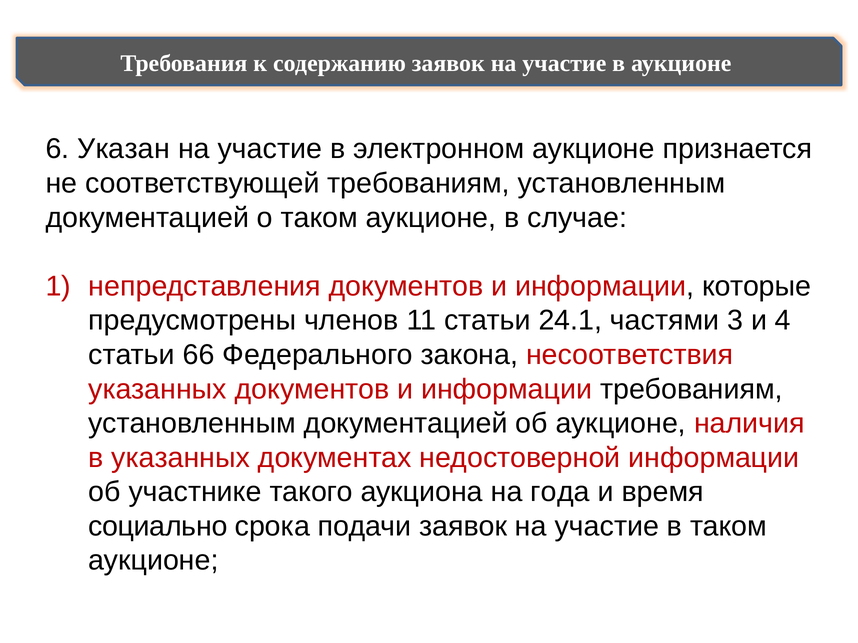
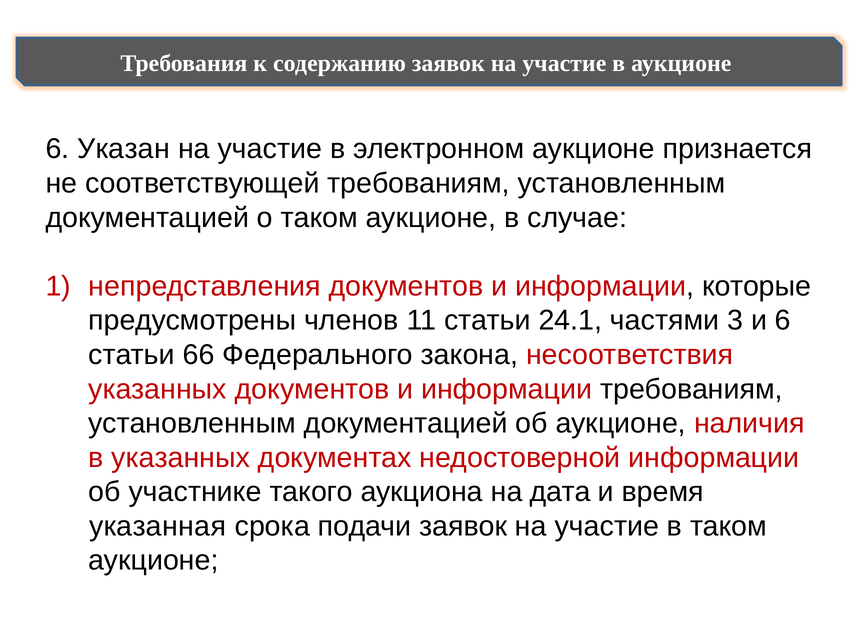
и 4: 4 -> 6
года: года -> дата
социально: социально -> указанная
